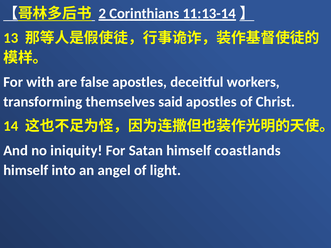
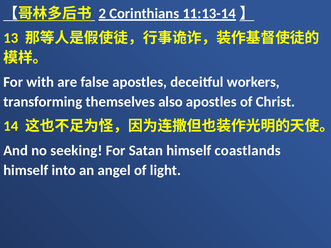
said: said -> also
iniquity: iniquity -> seeking
